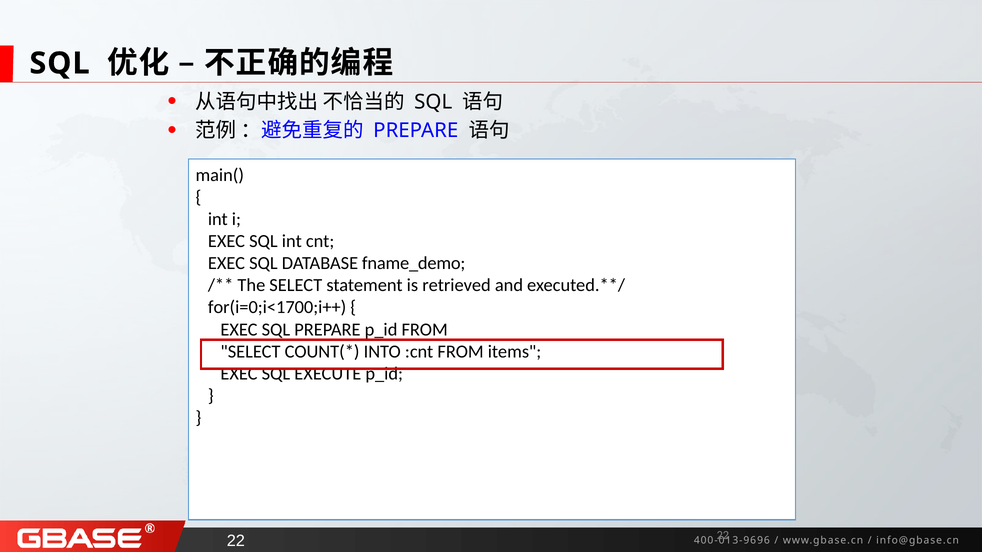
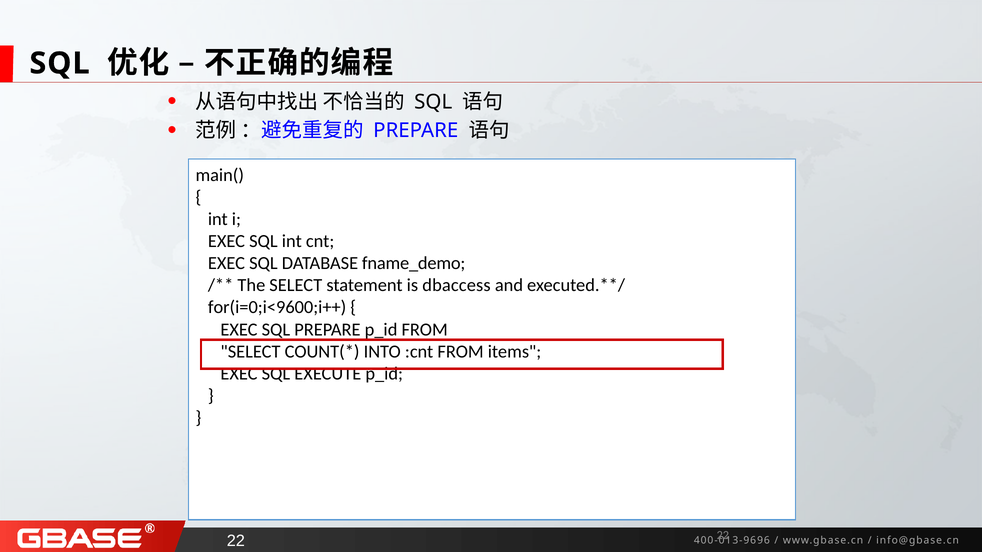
retrieved: retrieved -> dbaccess
for(i=0;i<1700;i++: for(i=0;i<1700;i++ -> for(i=0;i<9600;i++
